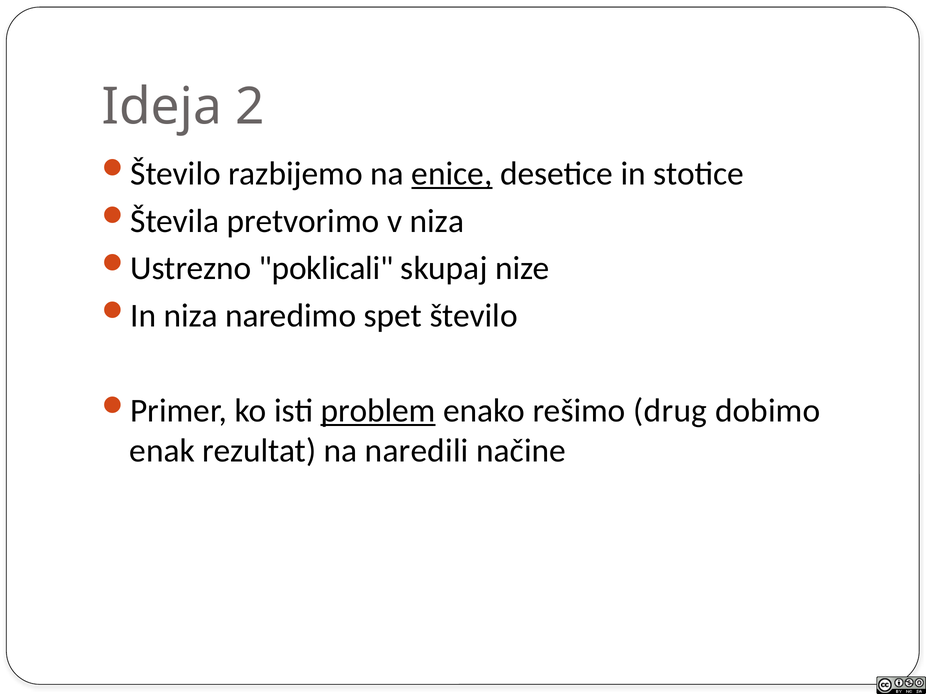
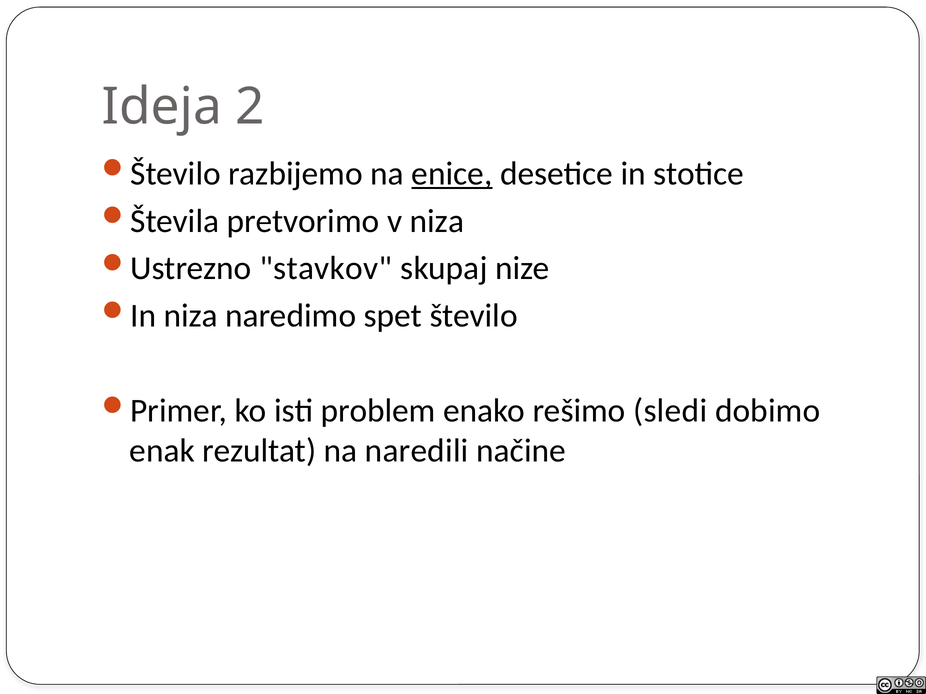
poklicali: poklicali -> stavkov
problem underline: present -> none
drug: drug -> sledi
